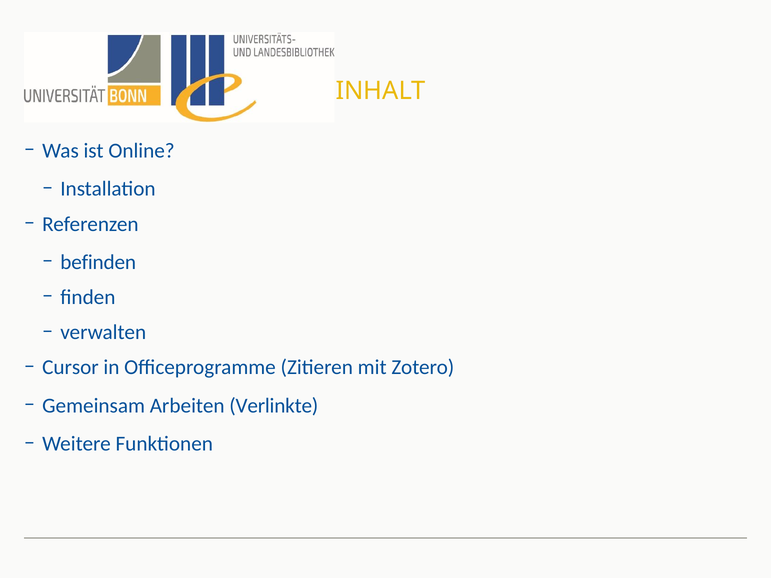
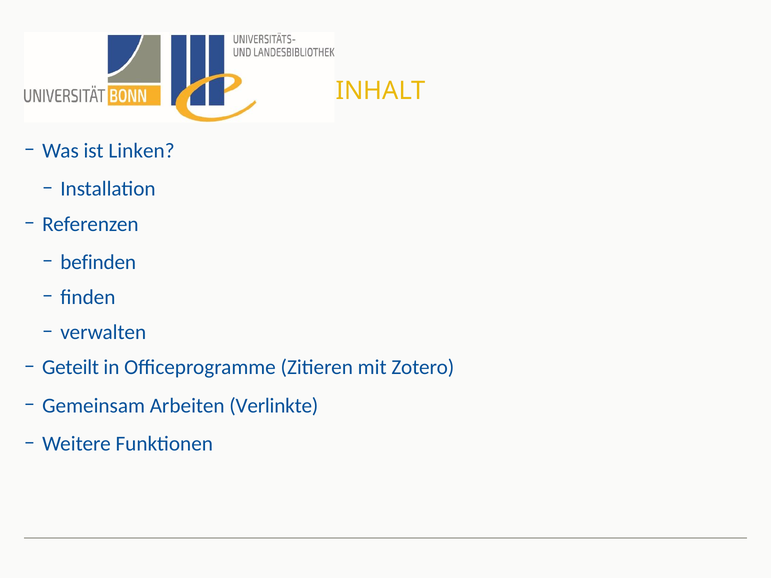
Online: Online -> Linken
Cursor: Cursor -> Geteilt
